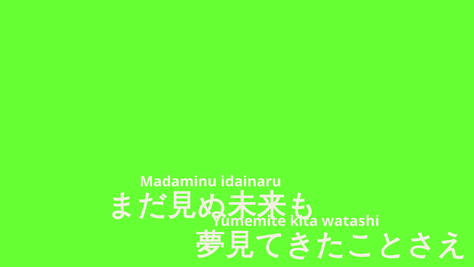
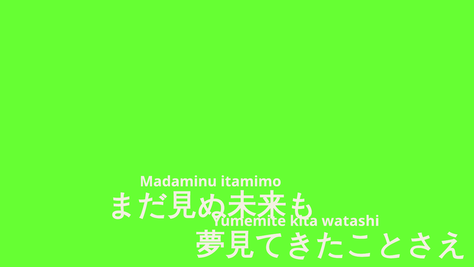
idainaru: idainaru -> itamimo
